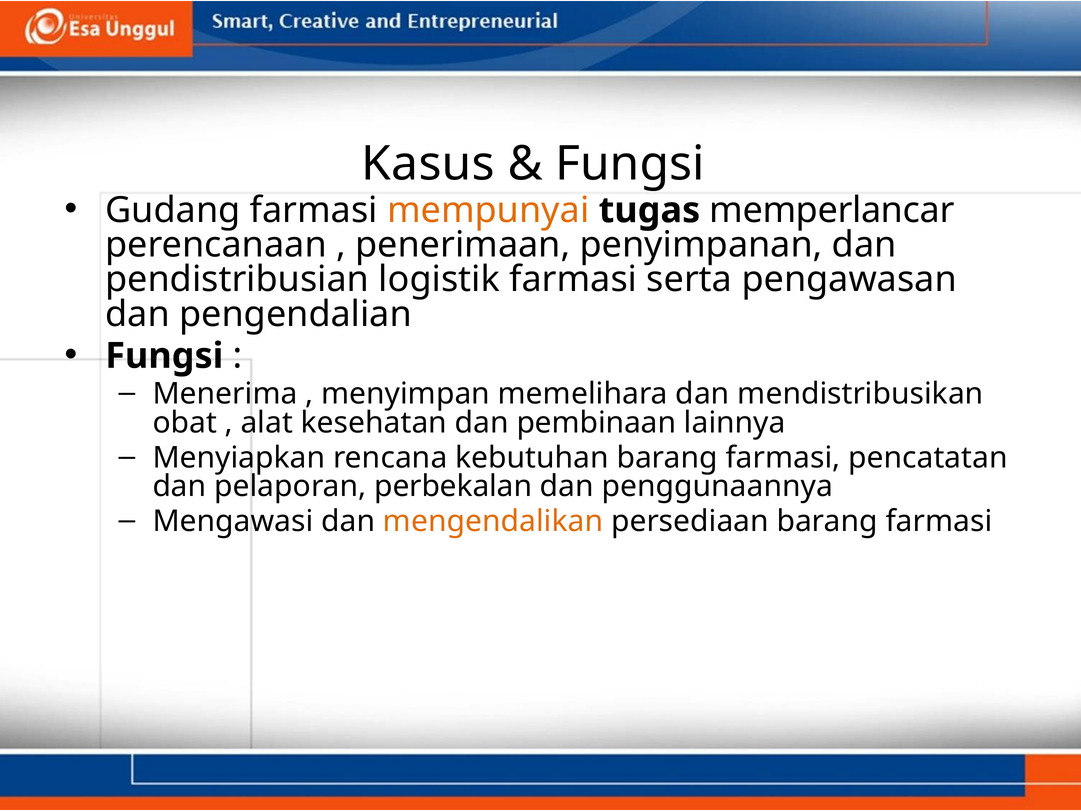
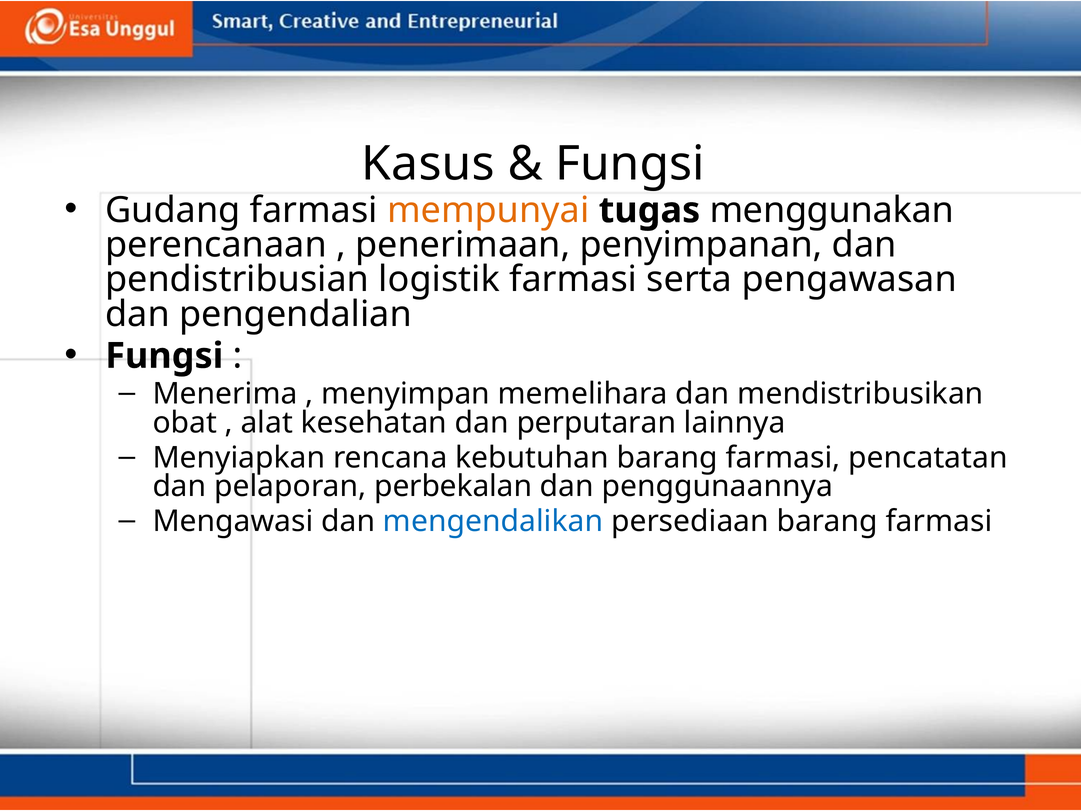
memperlancar: memperlancar -> menggunakan
pembinaan: pembinaan -> perputaran
mengendalikan colour: orange -> blue
